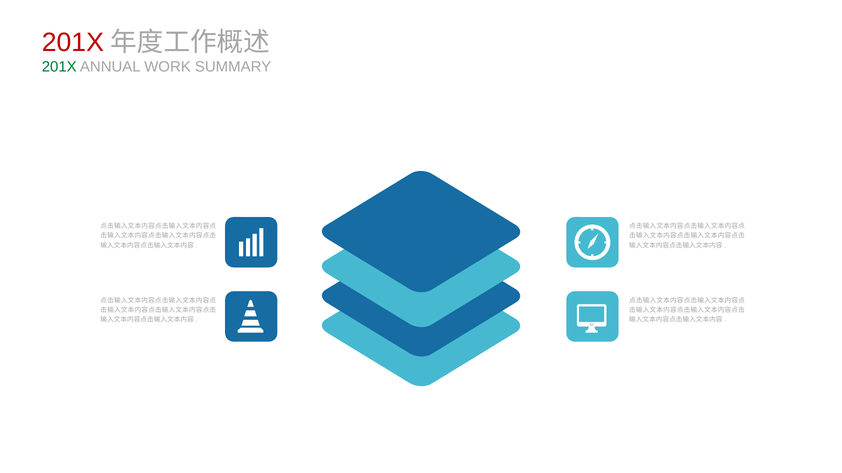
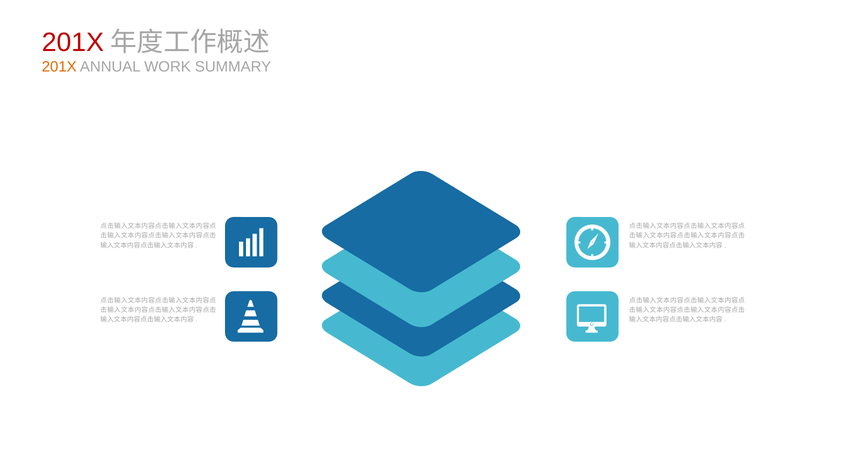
201X at (59, 67) colour: green -> orange
